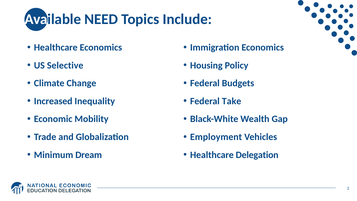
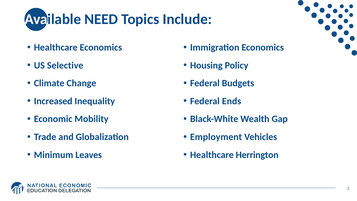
Take: Take -> Ends
Dream: Dream -> Leaves
Delegation: Delegation -> Herrington
